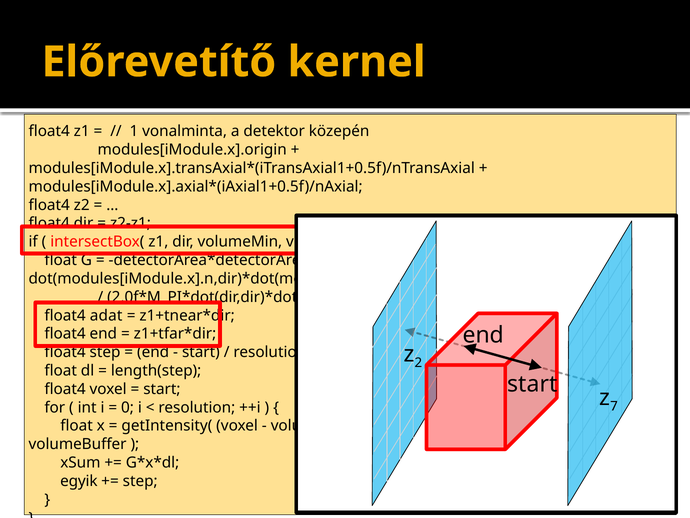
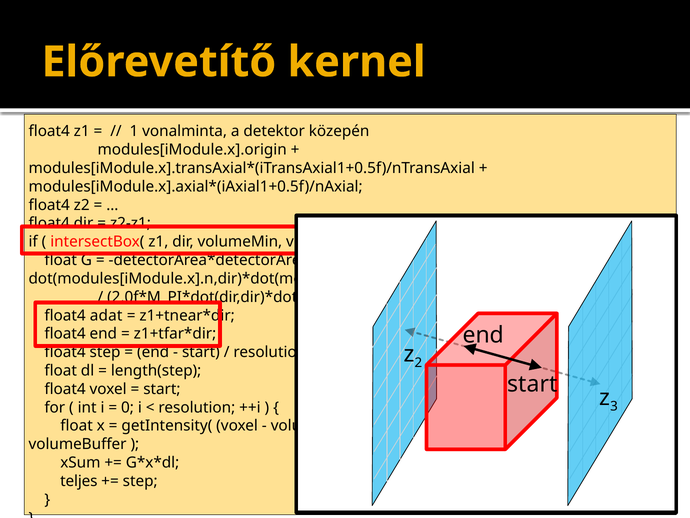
7: 7 -> 3
egyik: egyik -> teljes
